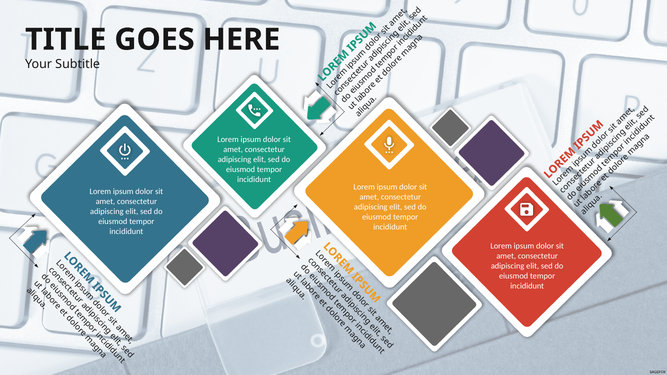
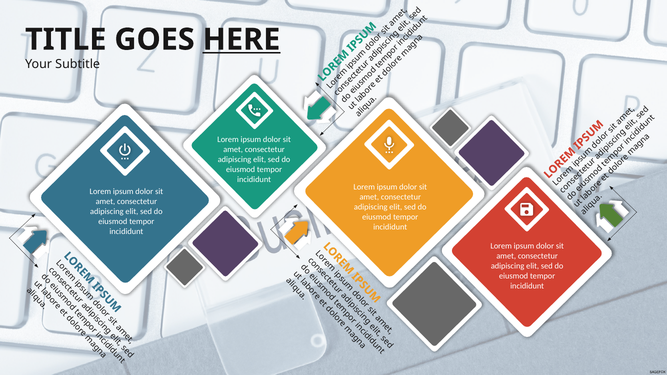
HERE underline: none -> present
